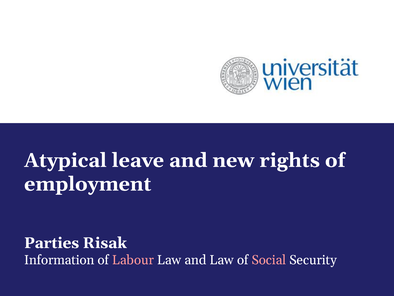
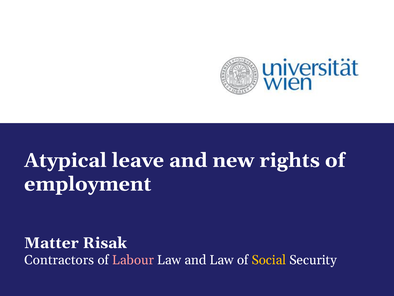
Parties: Parties -> Matter
Information: Information -> Contractors
Social colour: pink -> yellow
